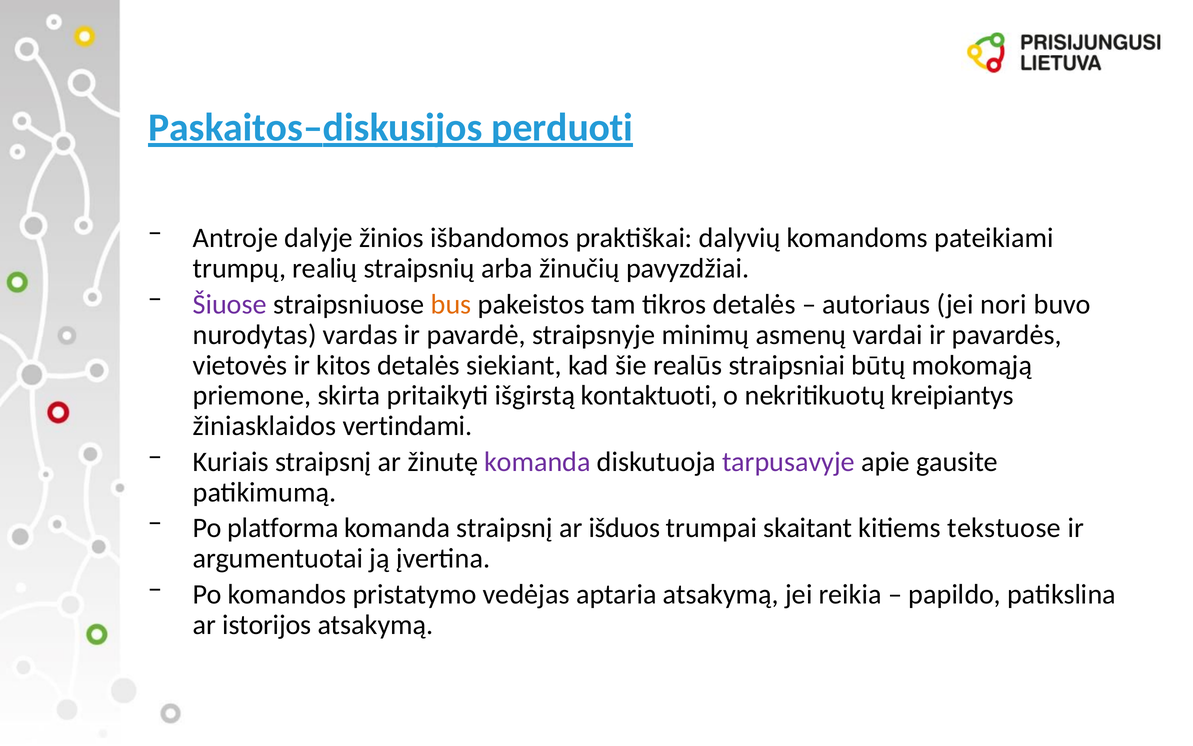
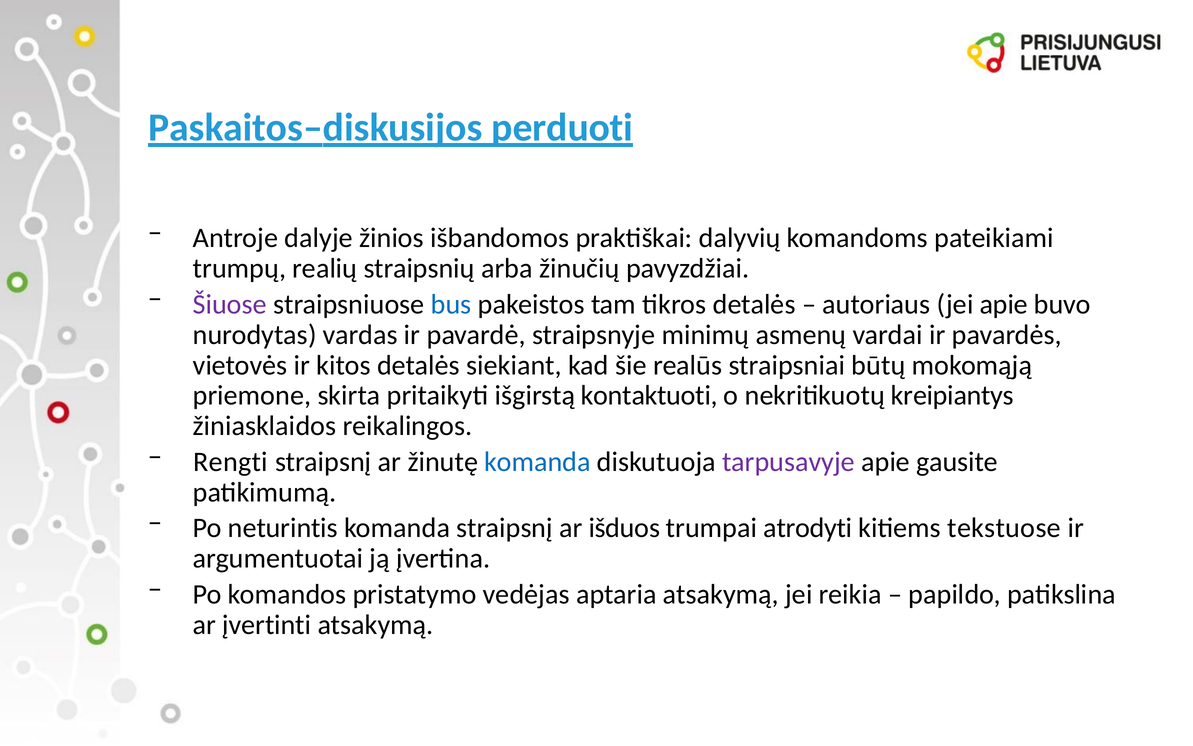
bus colour: orange -> blue
jei nori: nori -> apie
vertindami: vertindami -> reikalingos
Kuriais: Kuriais -> Rengti
komanda at (537, 462) colour: purple -> blue
platforma: platforma -> neturintis
skaitant: skaitant -> atrodyti
istorijos: istorijos -> įvertinti
